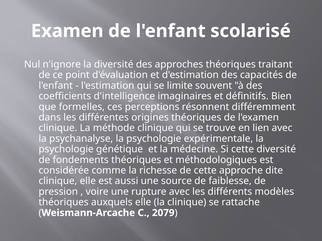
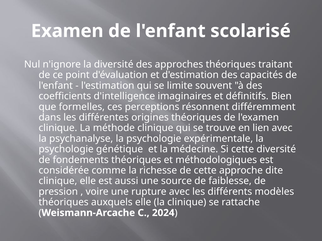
2079: 2079 -> 2024
